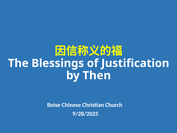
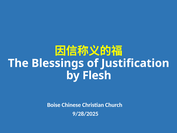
Then: Then -> Flesh
